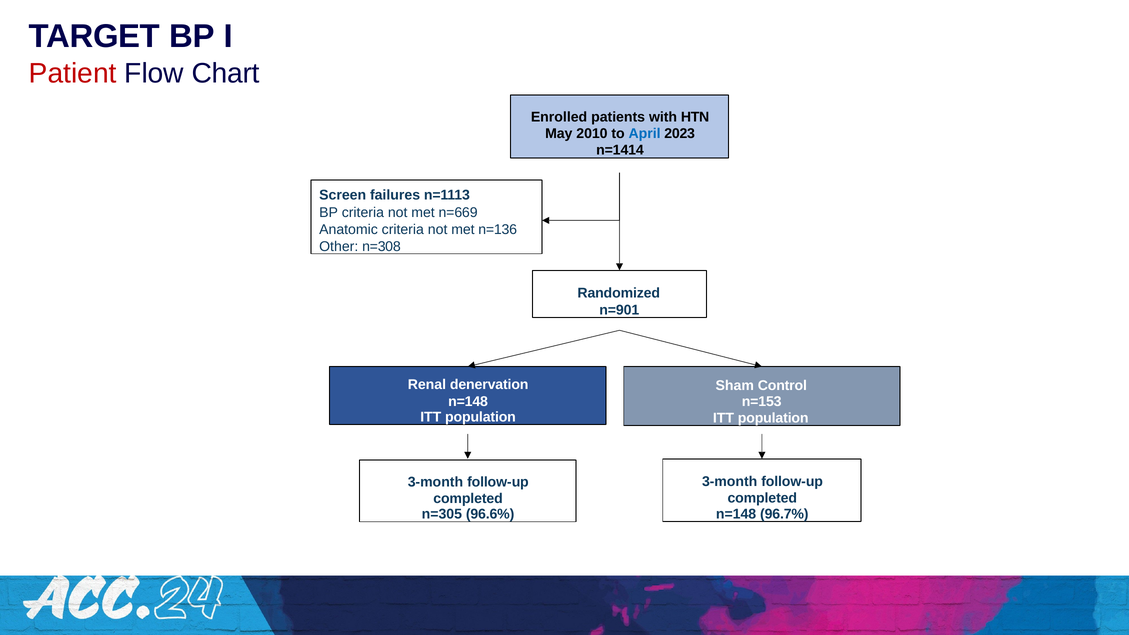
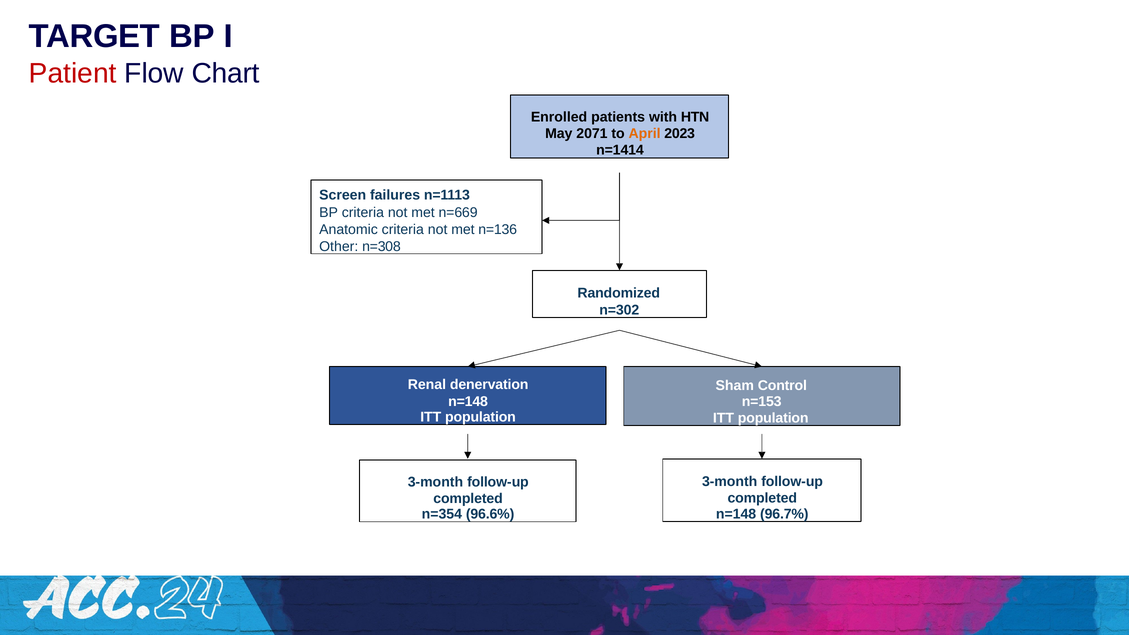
2010: 2010 -> 2071
April colour: blue -> orange
n=901: n=901 -> n=302
n=305: n=305 -> n=354
